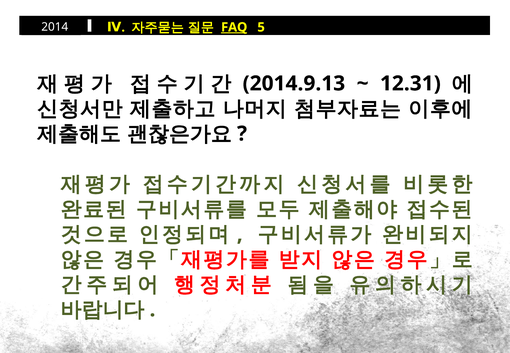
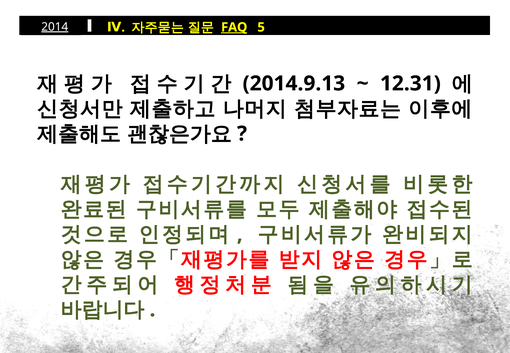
2014 underline: none -> present
